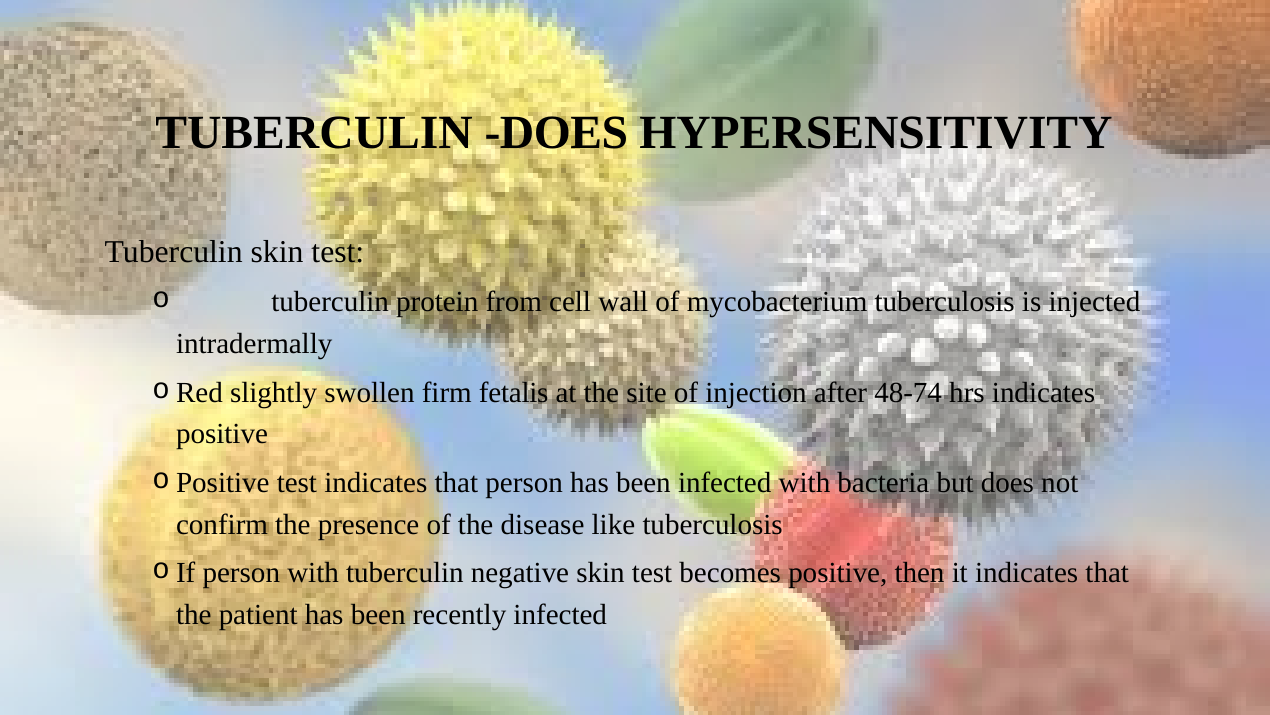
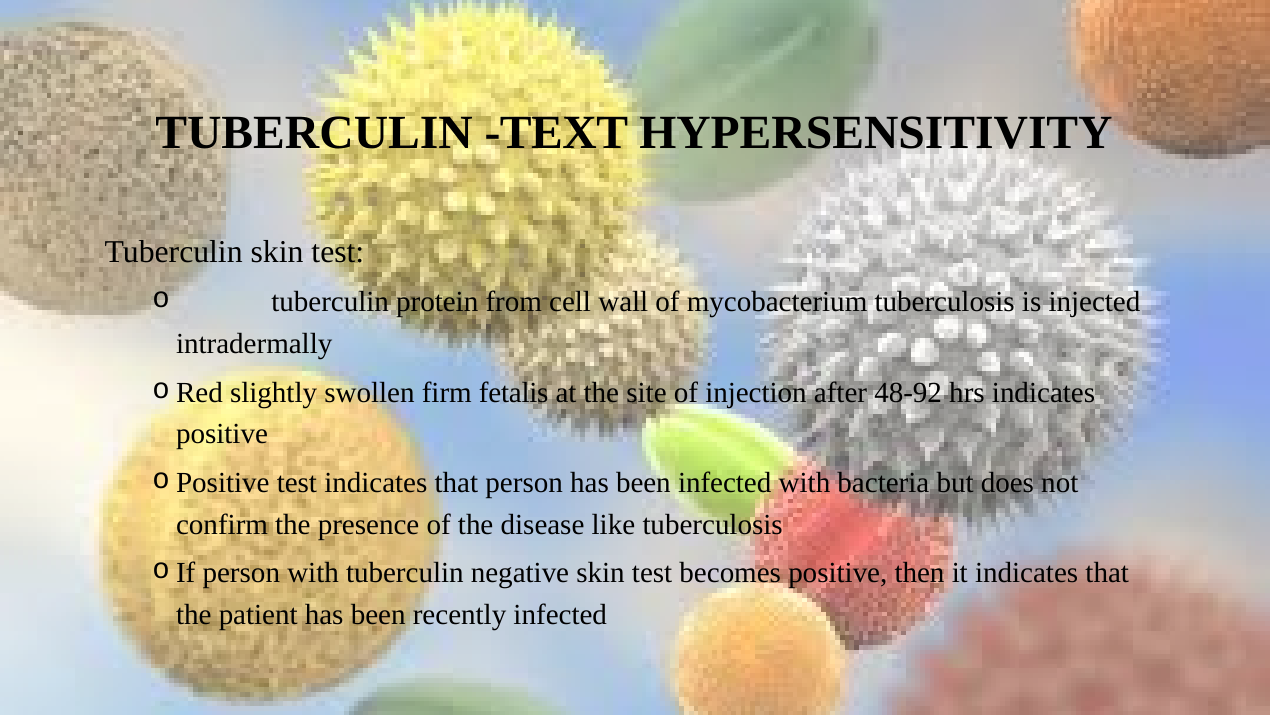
TUBERCULIN DOES: DOES -> TEXT
48-74: 48-74 -> 48-92
